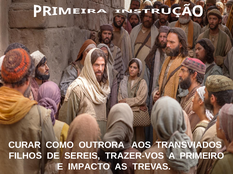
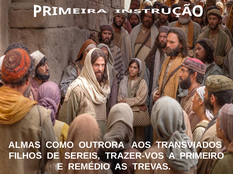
CURAR: CURAR -> ALMAS
IMPACTO: IMPACTO -> REMÉDIO
